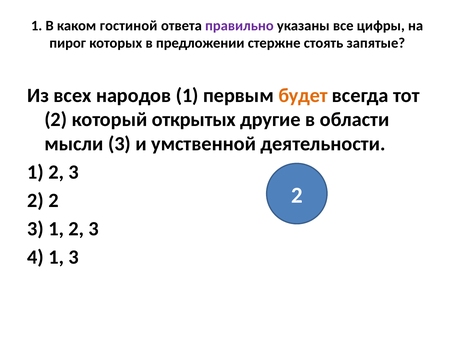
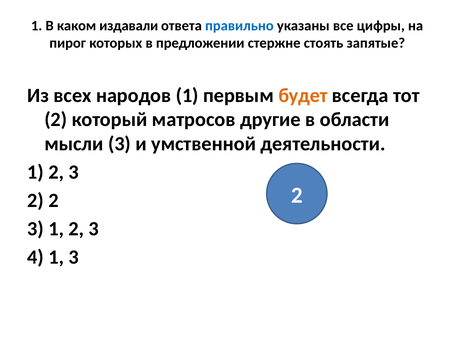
гостиной: гостиной -> издавали
правильно colour: purple -> blue
открытых: открытых -> матросов
